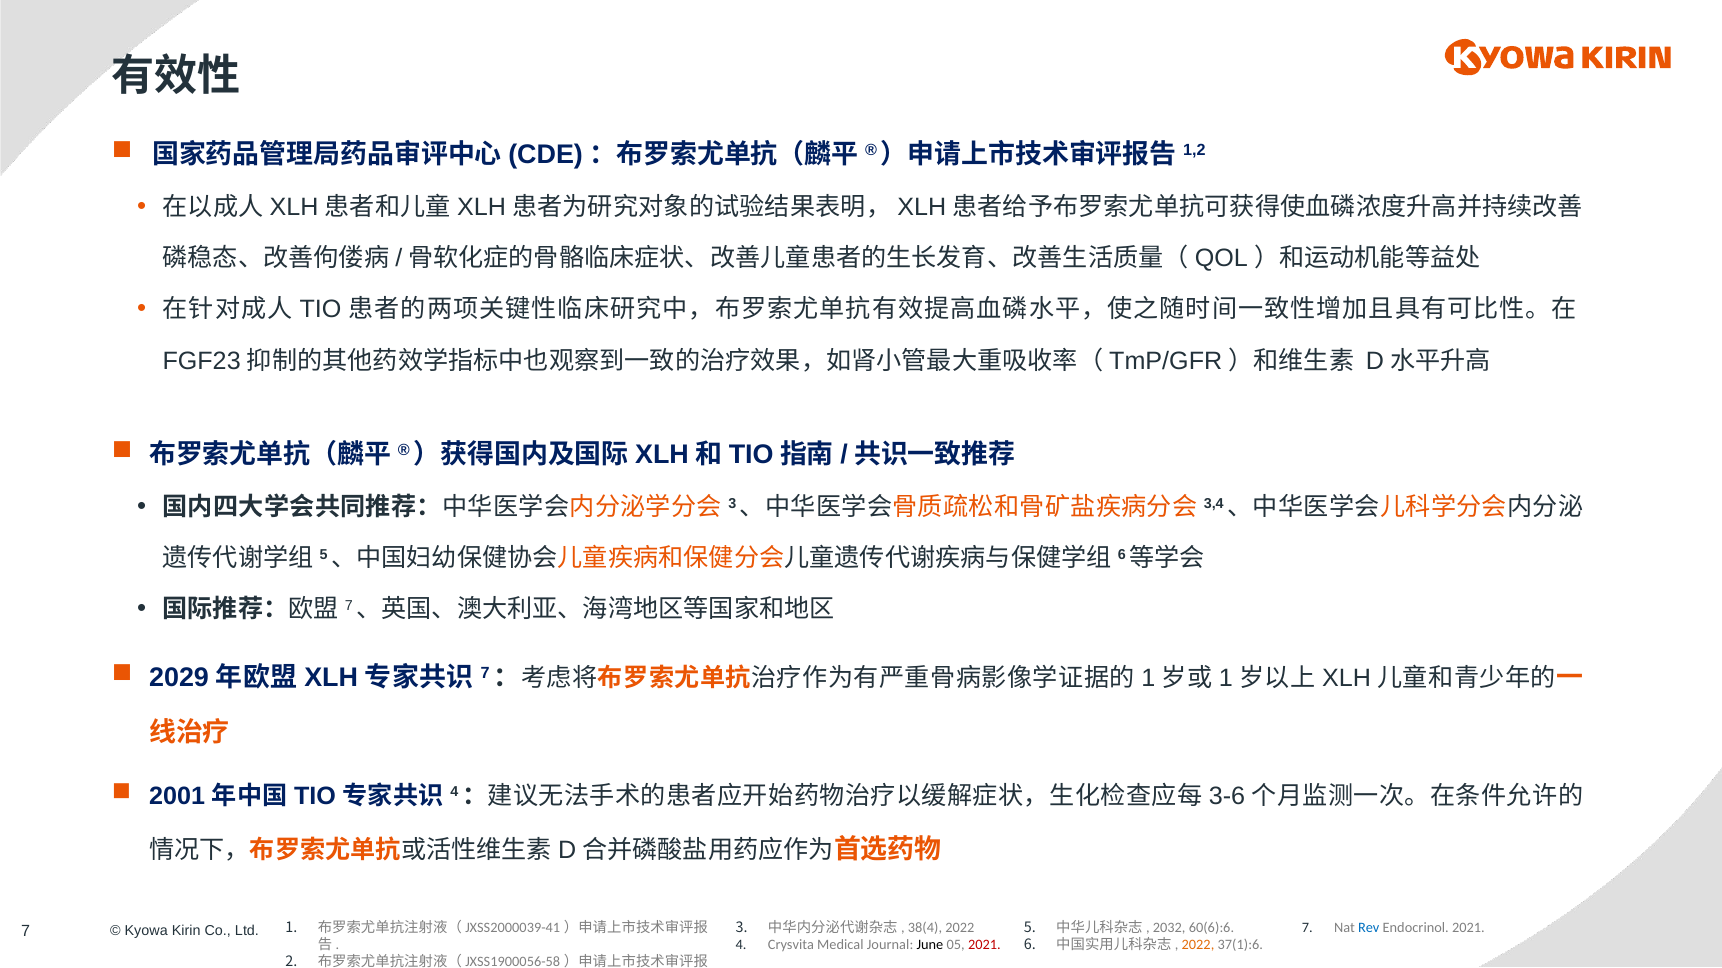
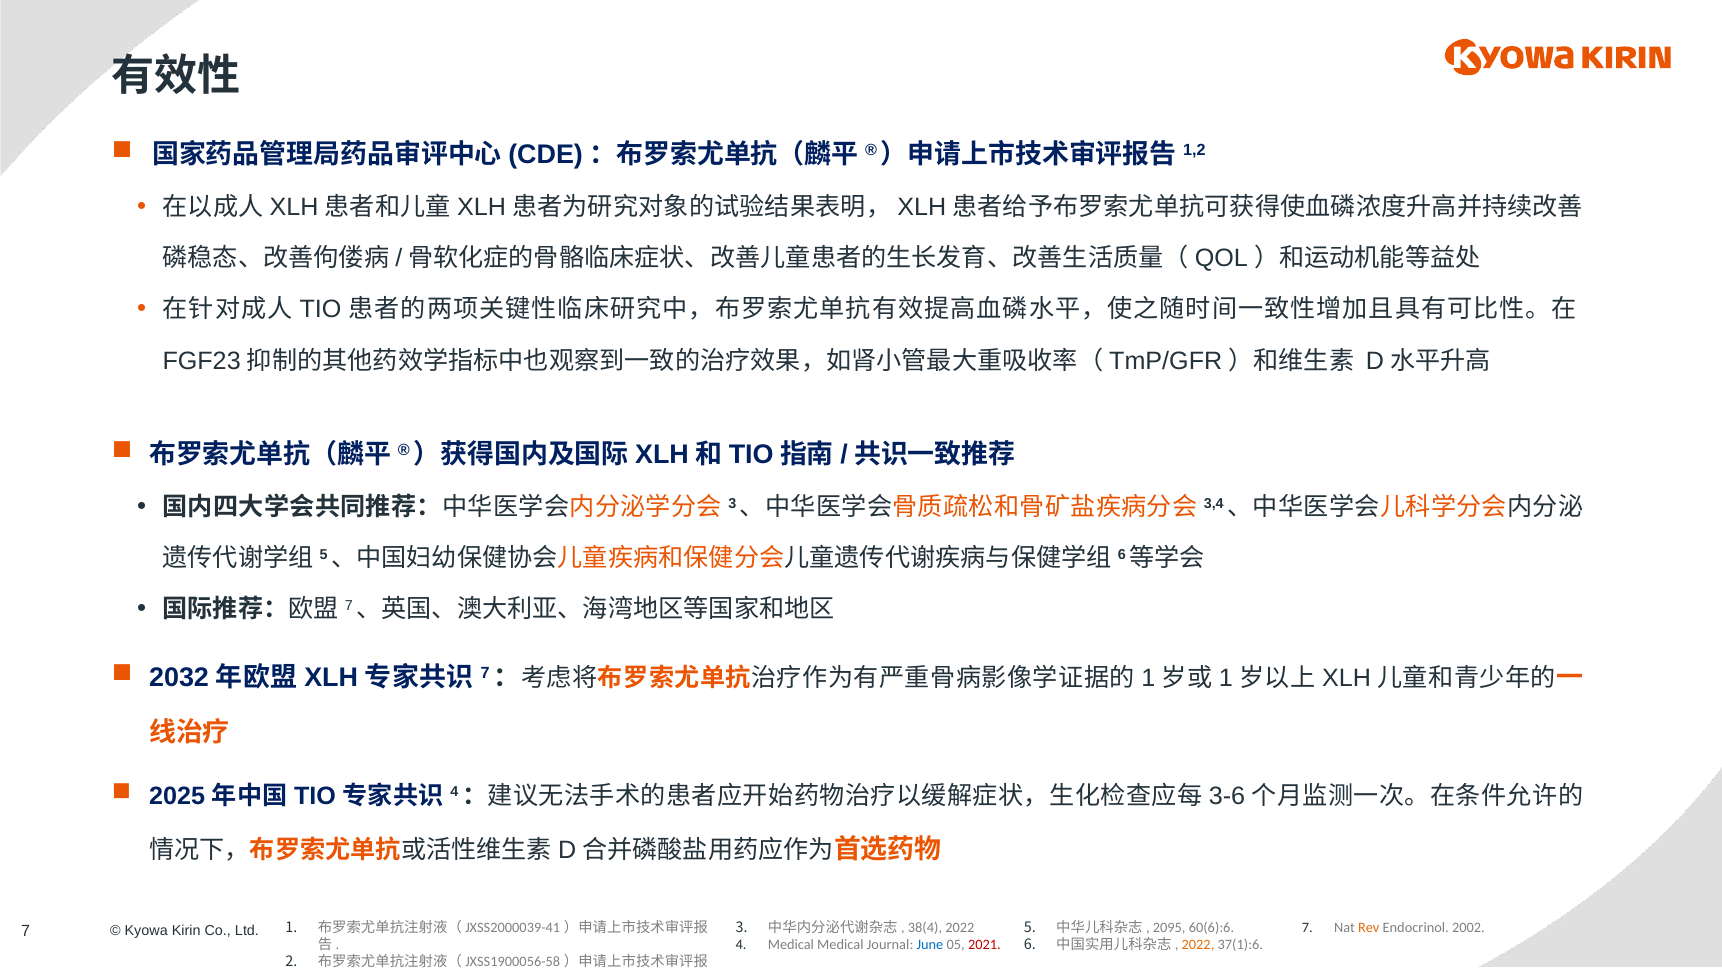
2029: 2029 -> 2032
2001: 2001 -> 2025
Rev colour: blue -> orange
Endocrinol 2021: 2021 -> 2002
2032: 2032 -> 2095
Crysvita at (791, 945): Crysvita -> Medical
June colour: black -> blue
